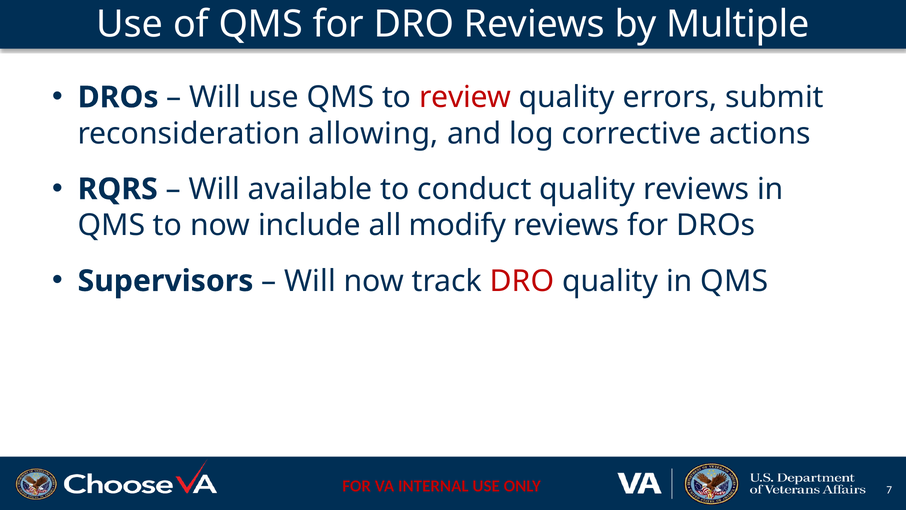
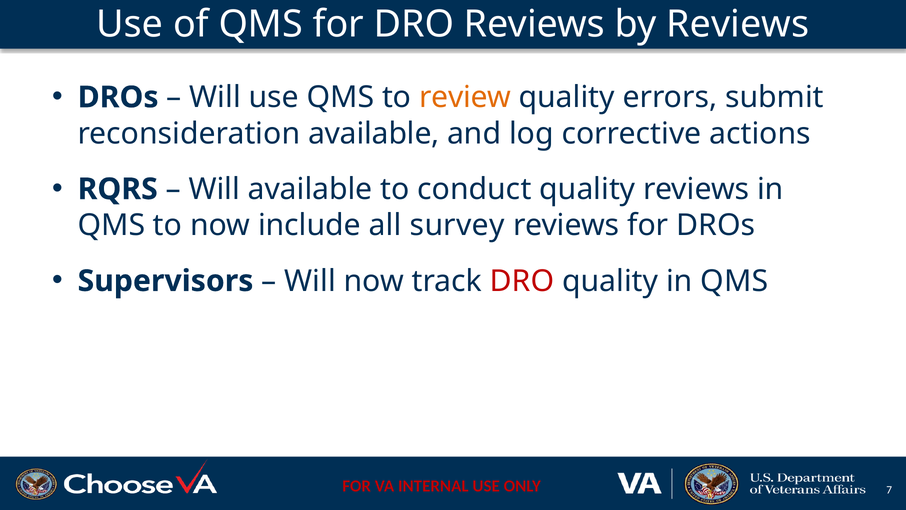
by Multiple: Multiple -> Reviews
review colour: red -> orange
reconsideration allowing: allowing -> available
modify: modify -> survey
